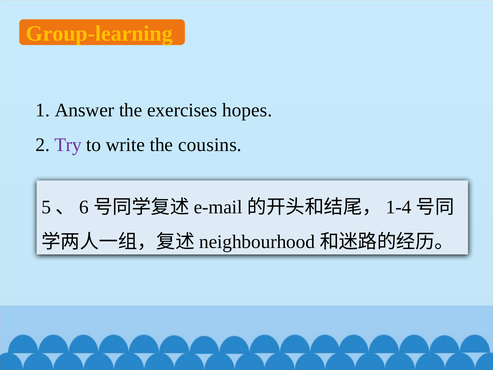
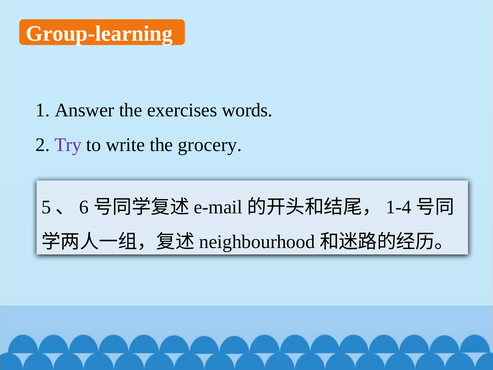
Group-learning colour: yellow -> white
hopes: hopes -> words
cousins: cousins -> grocery
